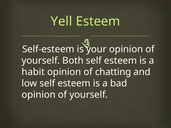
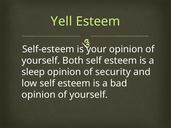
habit: habit -> sleep
chatting: chatting -> security
